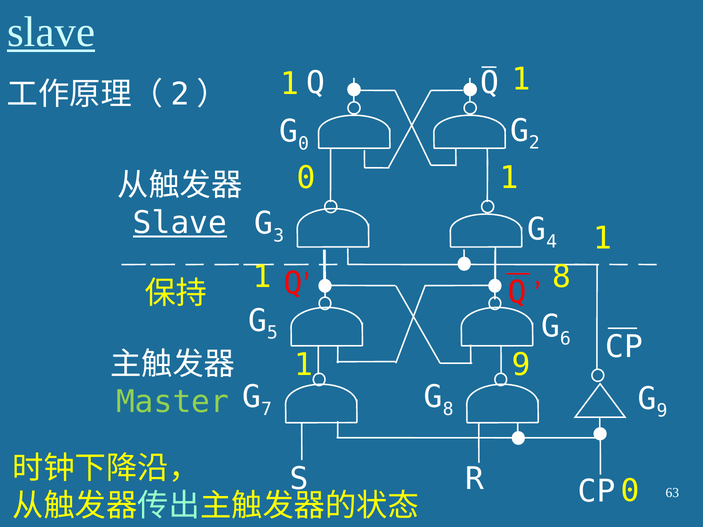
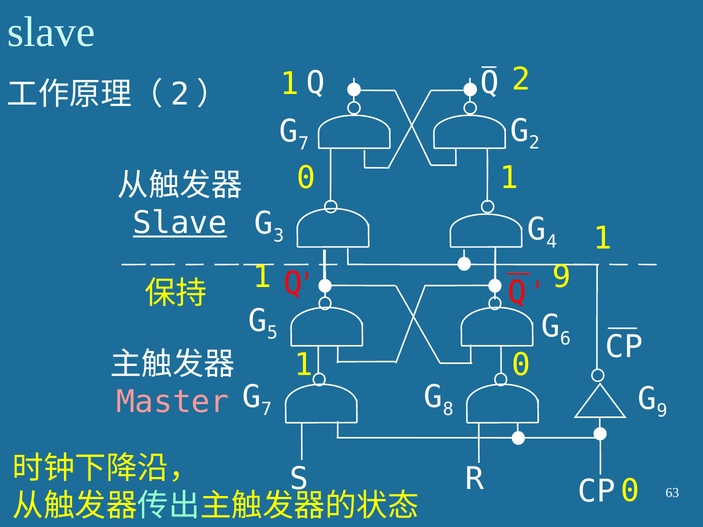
slave at (51, 32) underline: present -> none
1 at (521, 79): 1 -> 2
0 at (304, 144): 0 -> 7
1 8: 8 -> 9
9 at (521, 365): 9 -> 0
Master colour: light green -> pink
